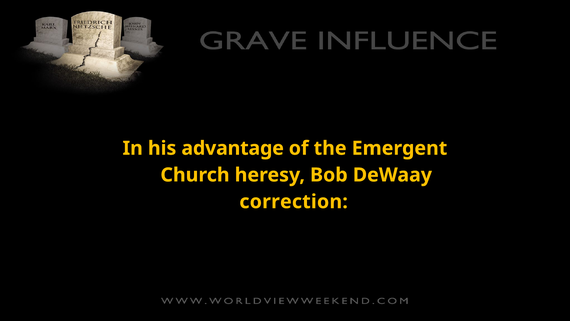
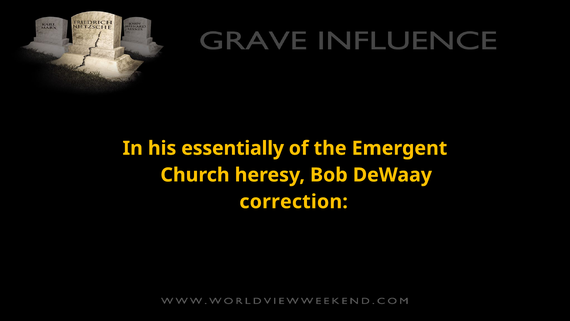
advantage: advantage -> essentially
